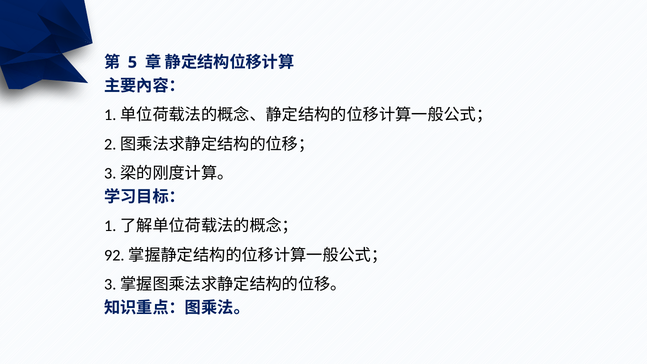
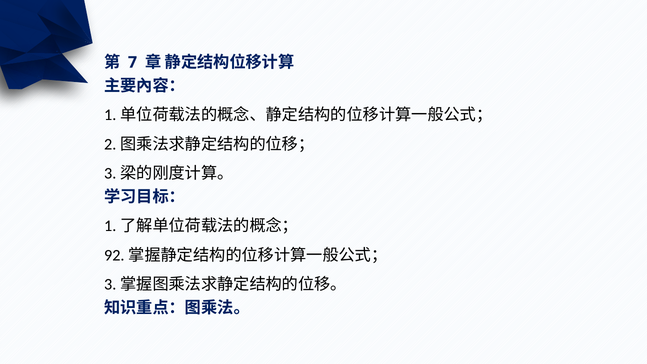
5: 5 -> 7
